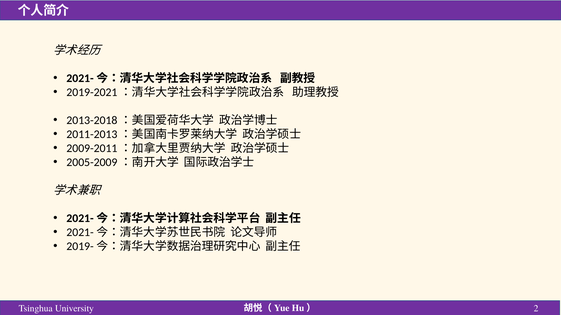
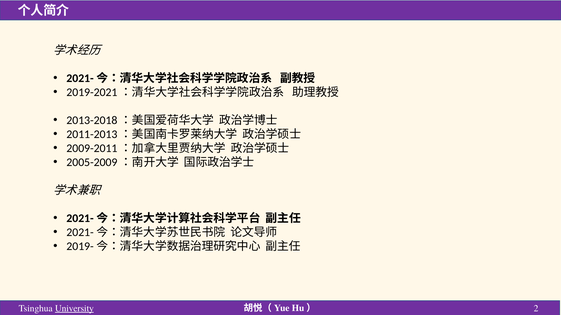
University underline: none -> present
